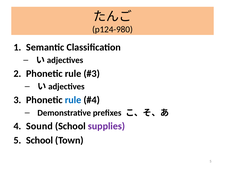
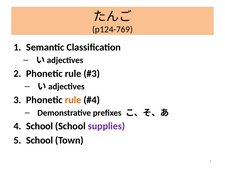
p124-980: p124-980 -> p124-769
rule at (73, 100) colour: blue -> orange
4 Sound: Sound -> School
